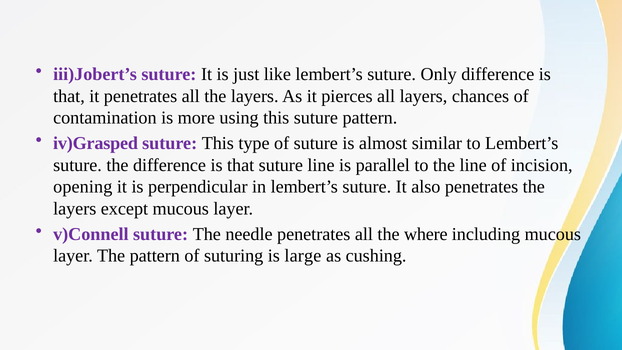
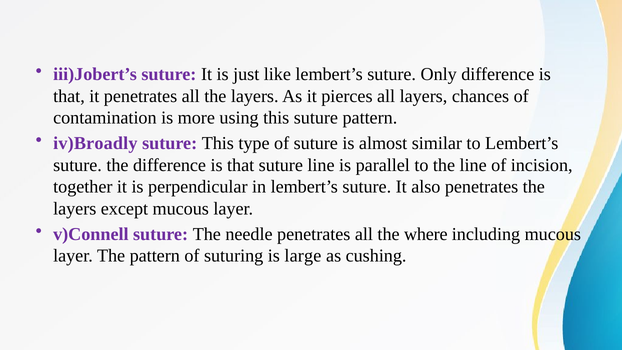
iv)Grasped: iv)Grasped -> iv)Broadly
opening: opening -> together
